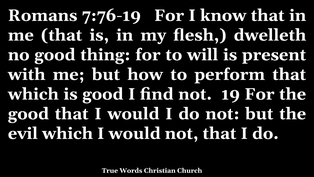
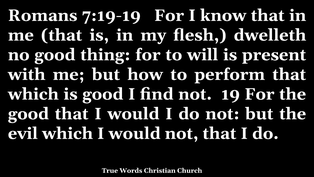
7:76-19: 7:76-19 -> 7:19-19
